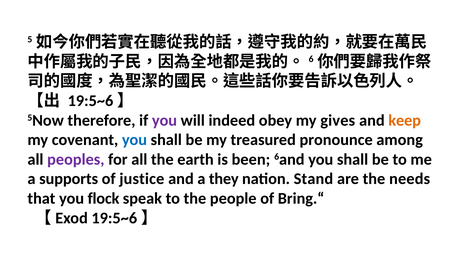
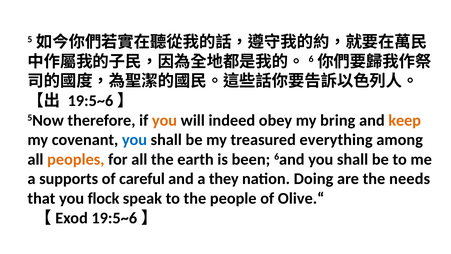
you at (165, 120) colour: purple -> orange
gives: gives -> bring
pronounce: pronounce -> everything
peoples colour: purple -> orange
justice: justice -> careful
Stand: Stand -> Doing
Bring.“: Bring.“ -> Olive.“
